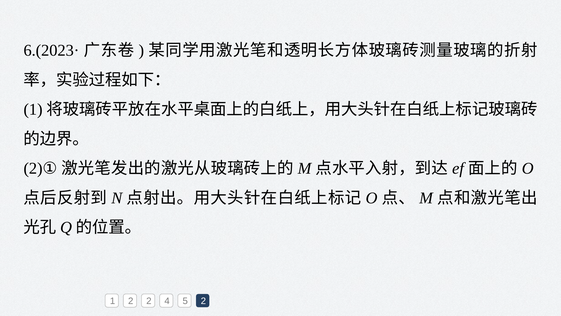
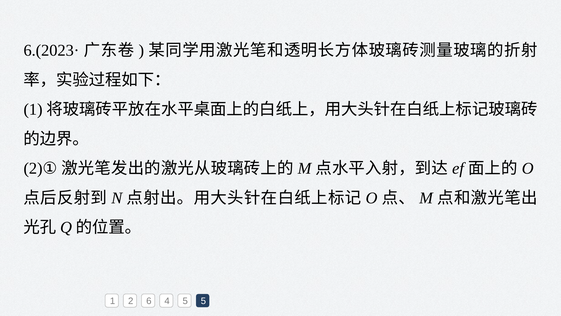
2 2: 2 -> 6
5 2: 2 -> 5
